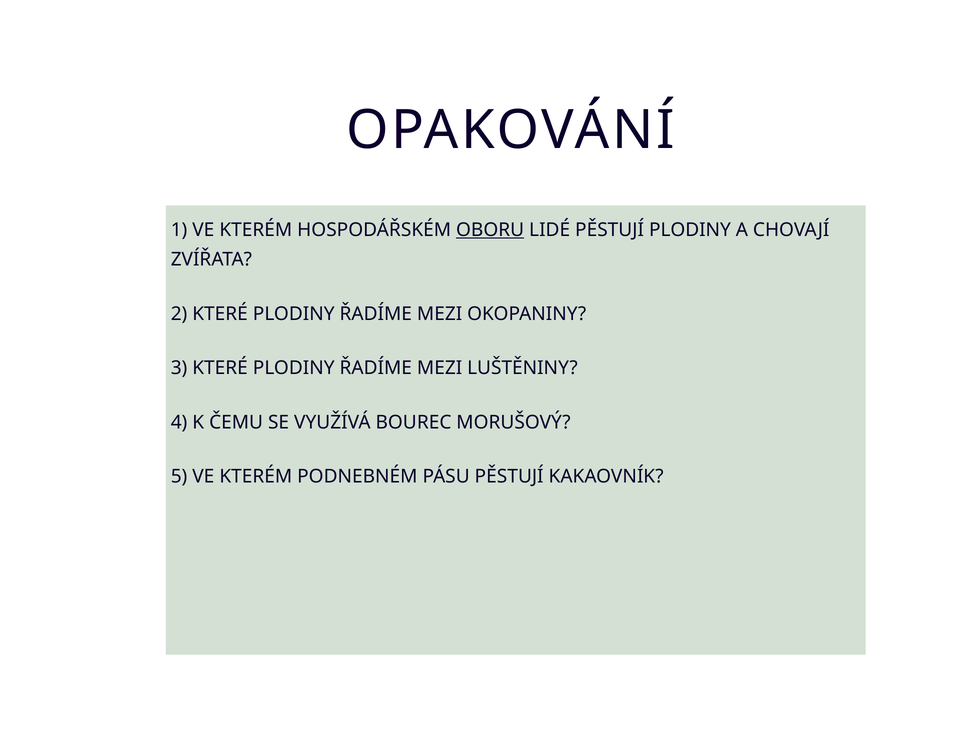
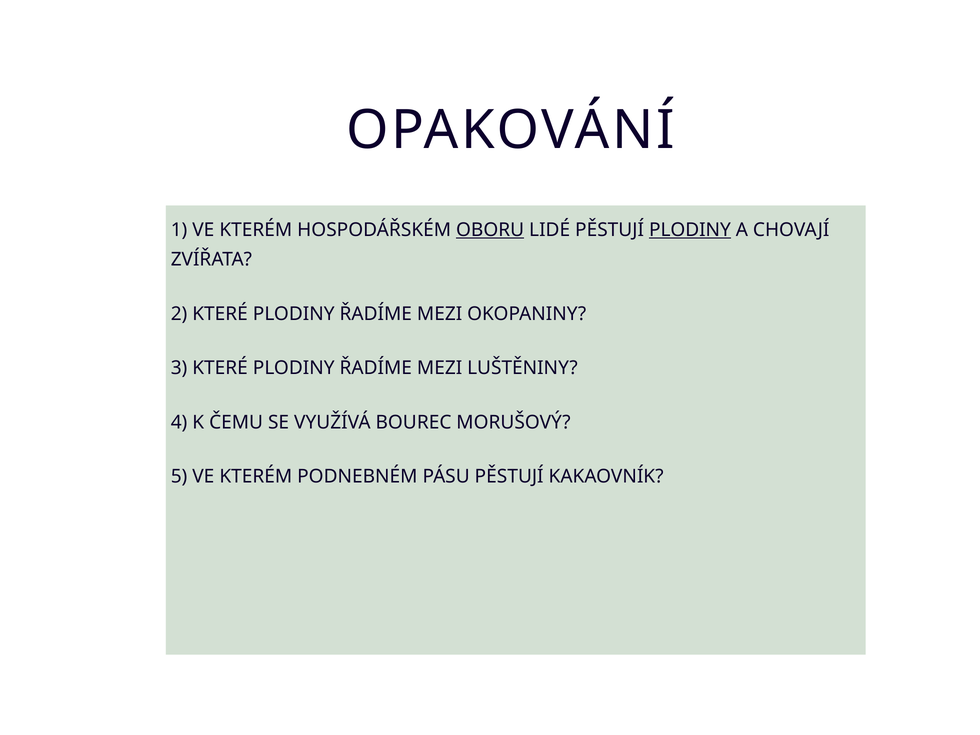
PLODINY at (690, 230) underline: none -> present
